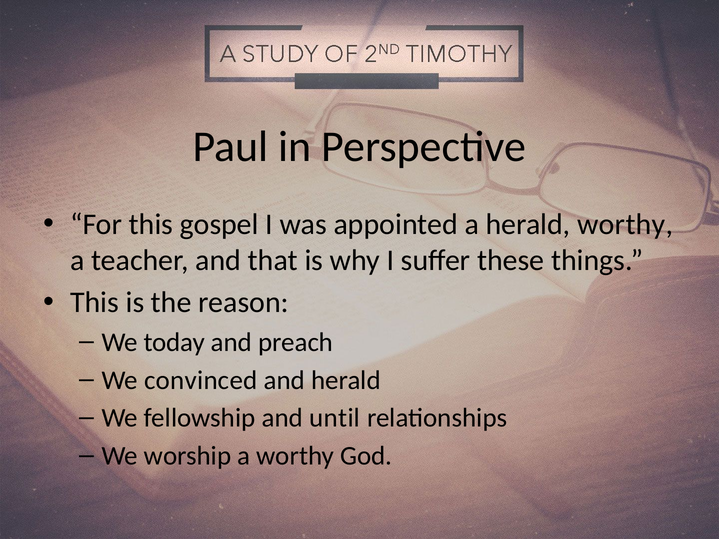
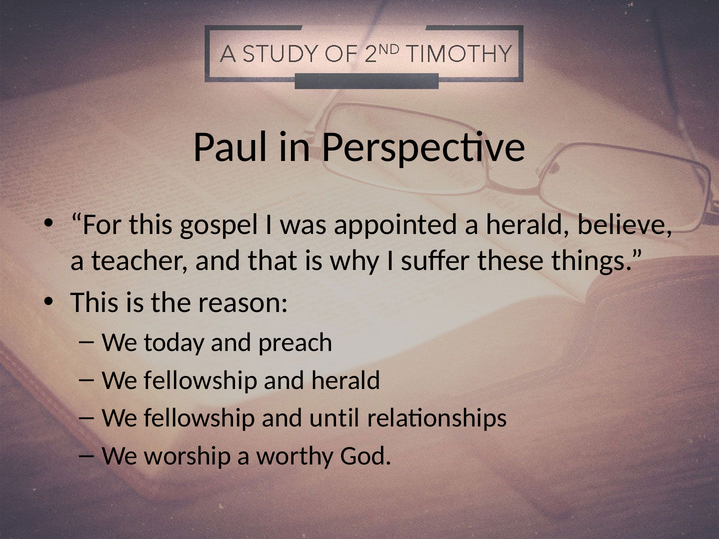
herald worthy: worthy -> believe
convinced at (201, 380): convinced -> fellowship
